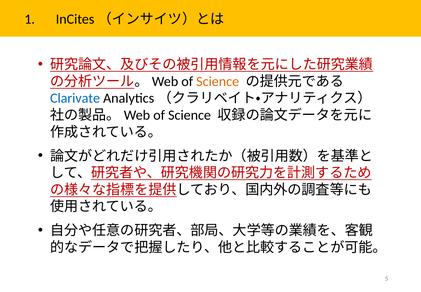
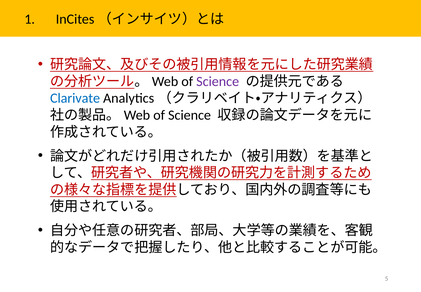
Science at (218, 81) colour: orange -> purple
